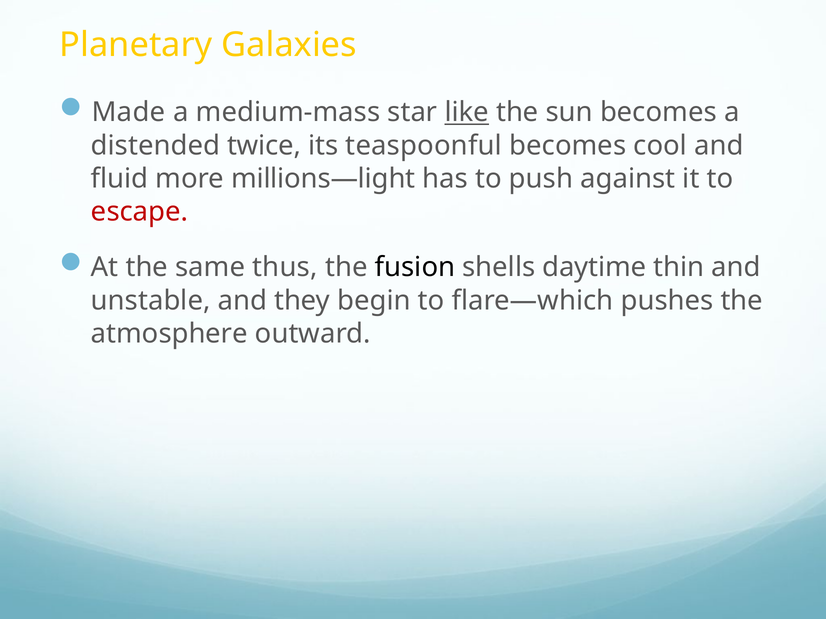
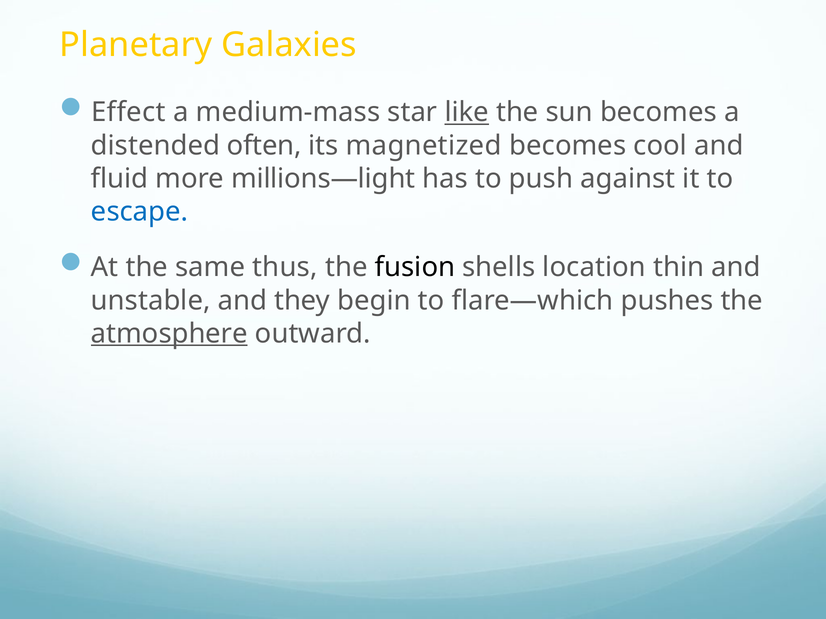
Made: Made -> Effect
twice: twice -> often
teaspoonful: teaspoonful -> magnetized
escape colour: red -> blue
daytime: daytime -> location
atmosphere underline: none -> present
